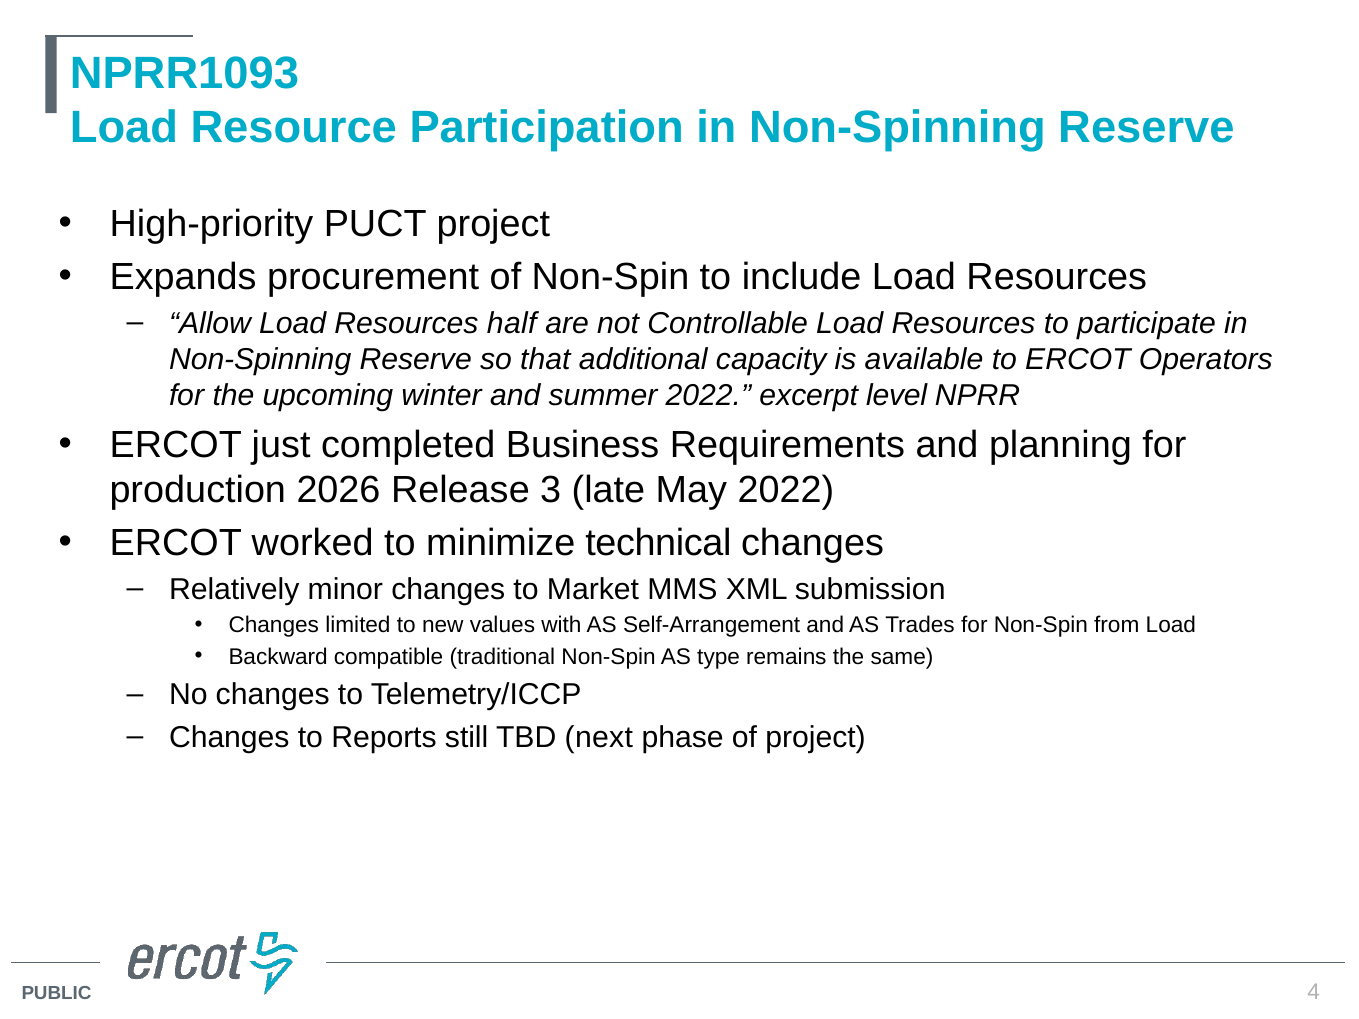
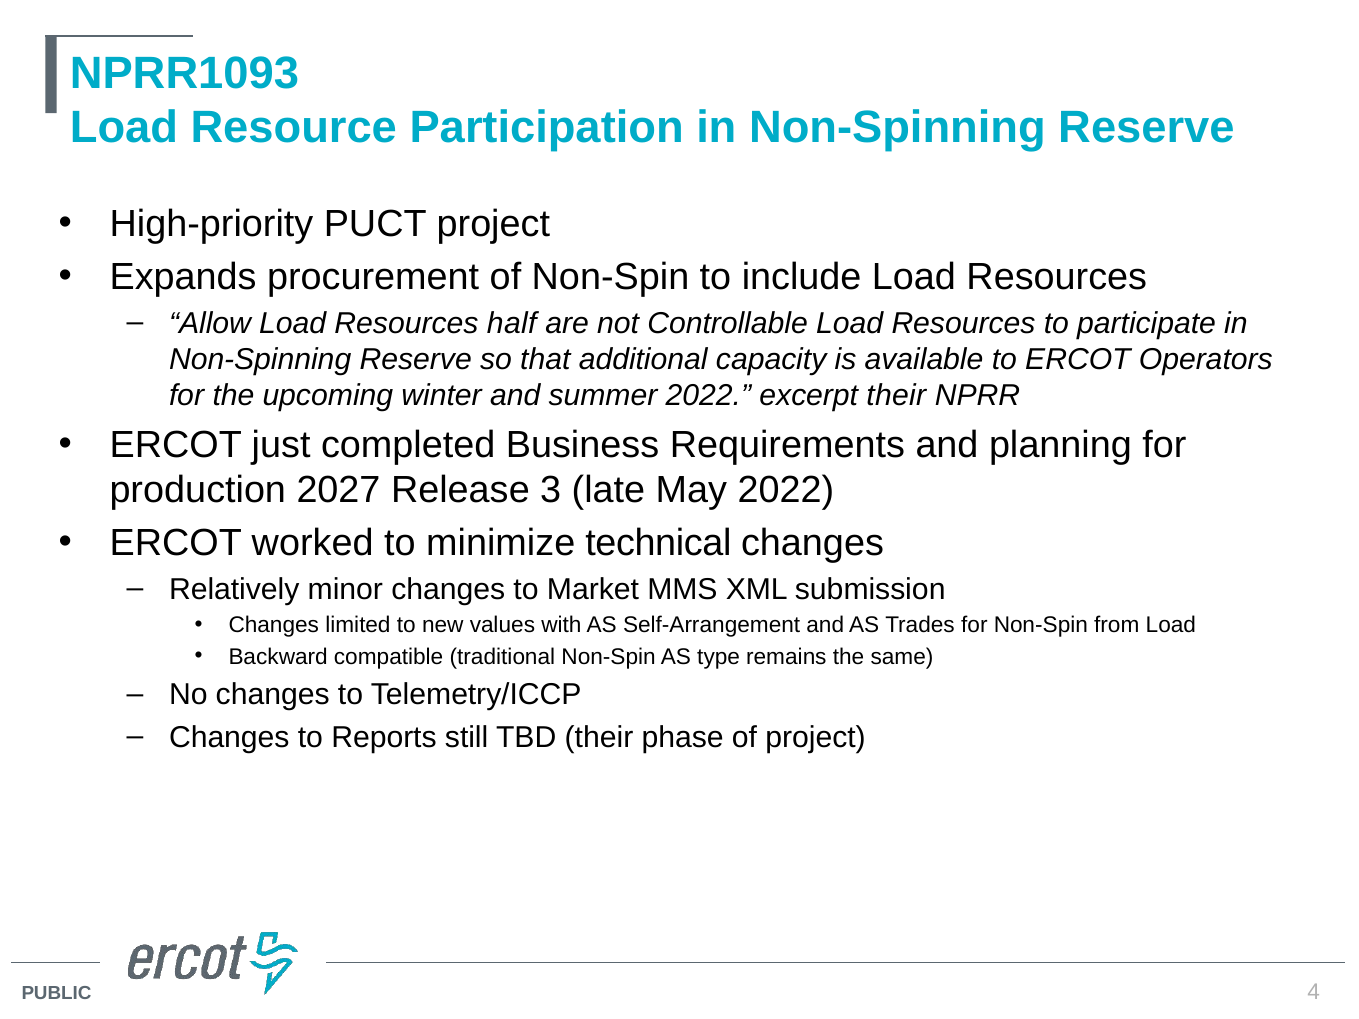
excerpt level: level -> their
2026: 2026 -> 2027
TBD next: next -> their
